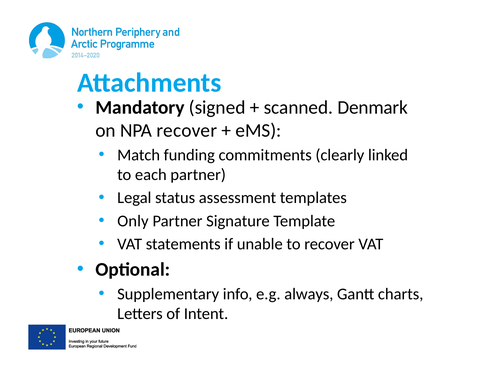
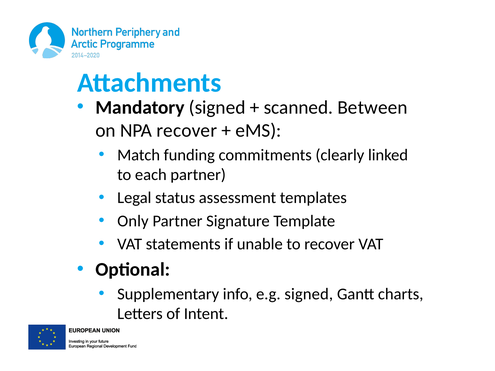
Denmark: Denmark -> Between
e.g always: always -> signed
